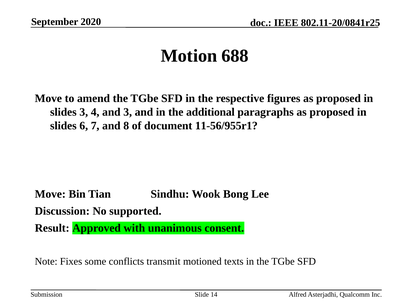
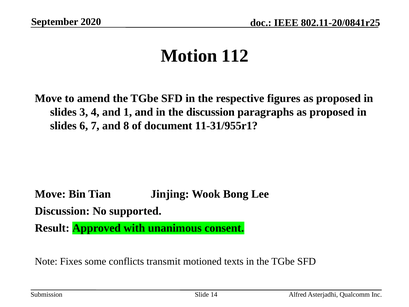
688: 688 -> 112
and 3: 3 -> 1
the additional: additional -> discussion
11-56/955r1: 11-56/955r1 -> 11-31/955r1
Sindhu: Sindhu -> Jinjing
